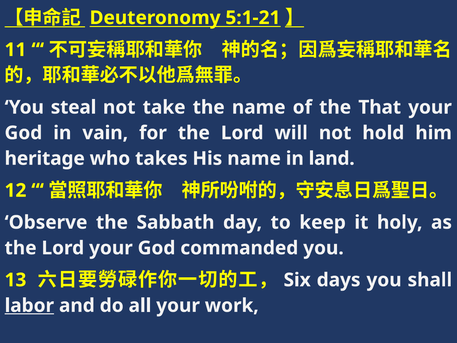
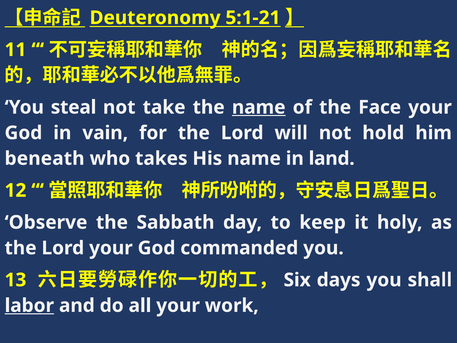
name at (259, 107) underline: none -> present
That: That -> Face
heritage: heritage -> beneath
